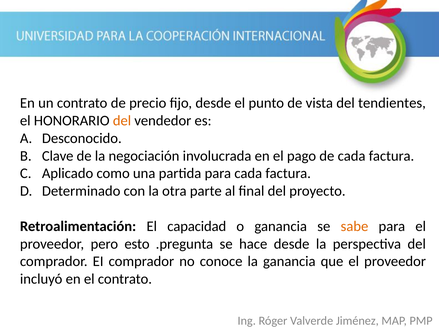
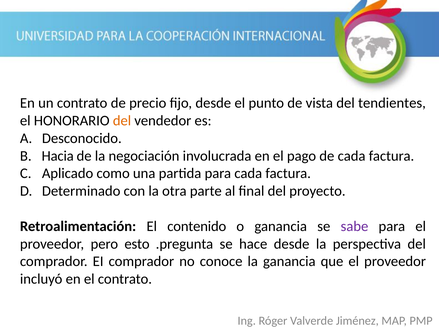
Clave: Clave -> Hacia
capacidad: capacidad -> contenido
sabe colour: orange -> purple
